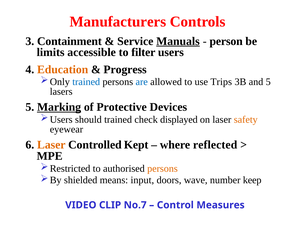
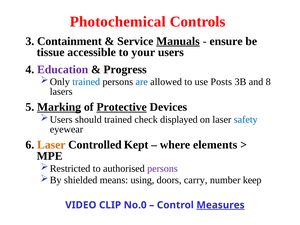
Manufacturers: Manufacturers -> Photochemical
person: person -> ensure
limits: limits -> tissue
filter: filter -> your
Education colour: orange -> purple
Trips: Trips -> Posts
and 5: 5 -> 8
Protective underline: none -> present
safety colour: orange -> blue
reflected: reflected -> elements
persons at (162, 169) colour: orange -> purple
input: input -> using
wave: wave -> carry
No.7: No.7 -> No.0
Measures underline: none -> present
